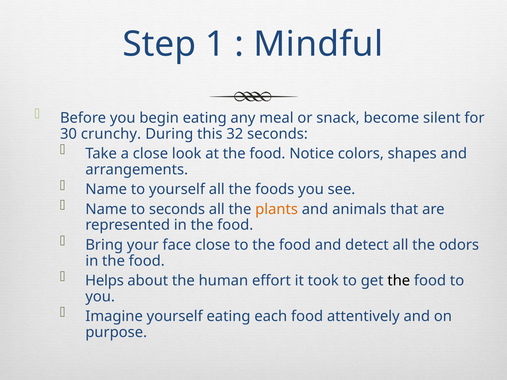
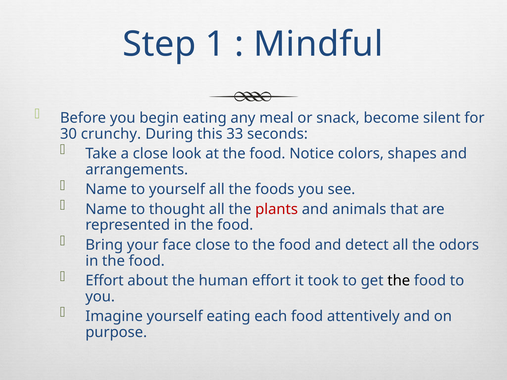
32: 32 -> 33
to seconds: seconds -> thought
plants colour: orange -> red
Helps at (105, 281): Helps -> Effort
